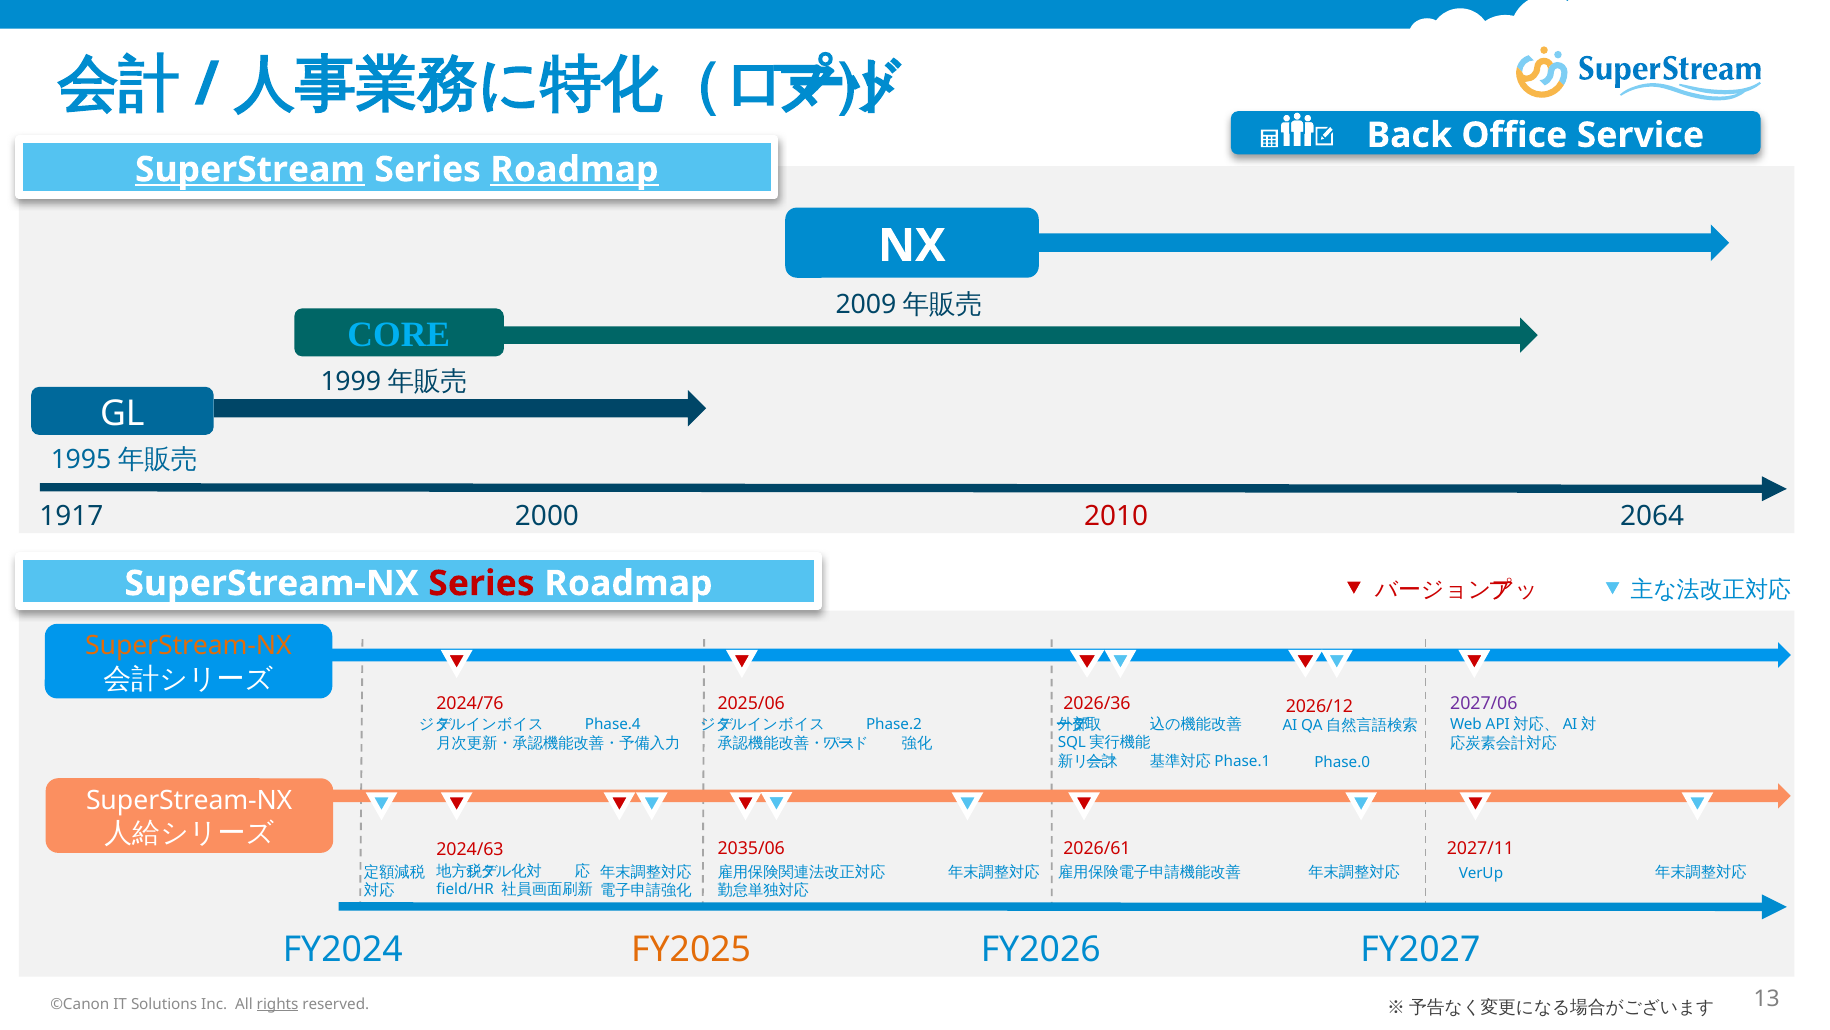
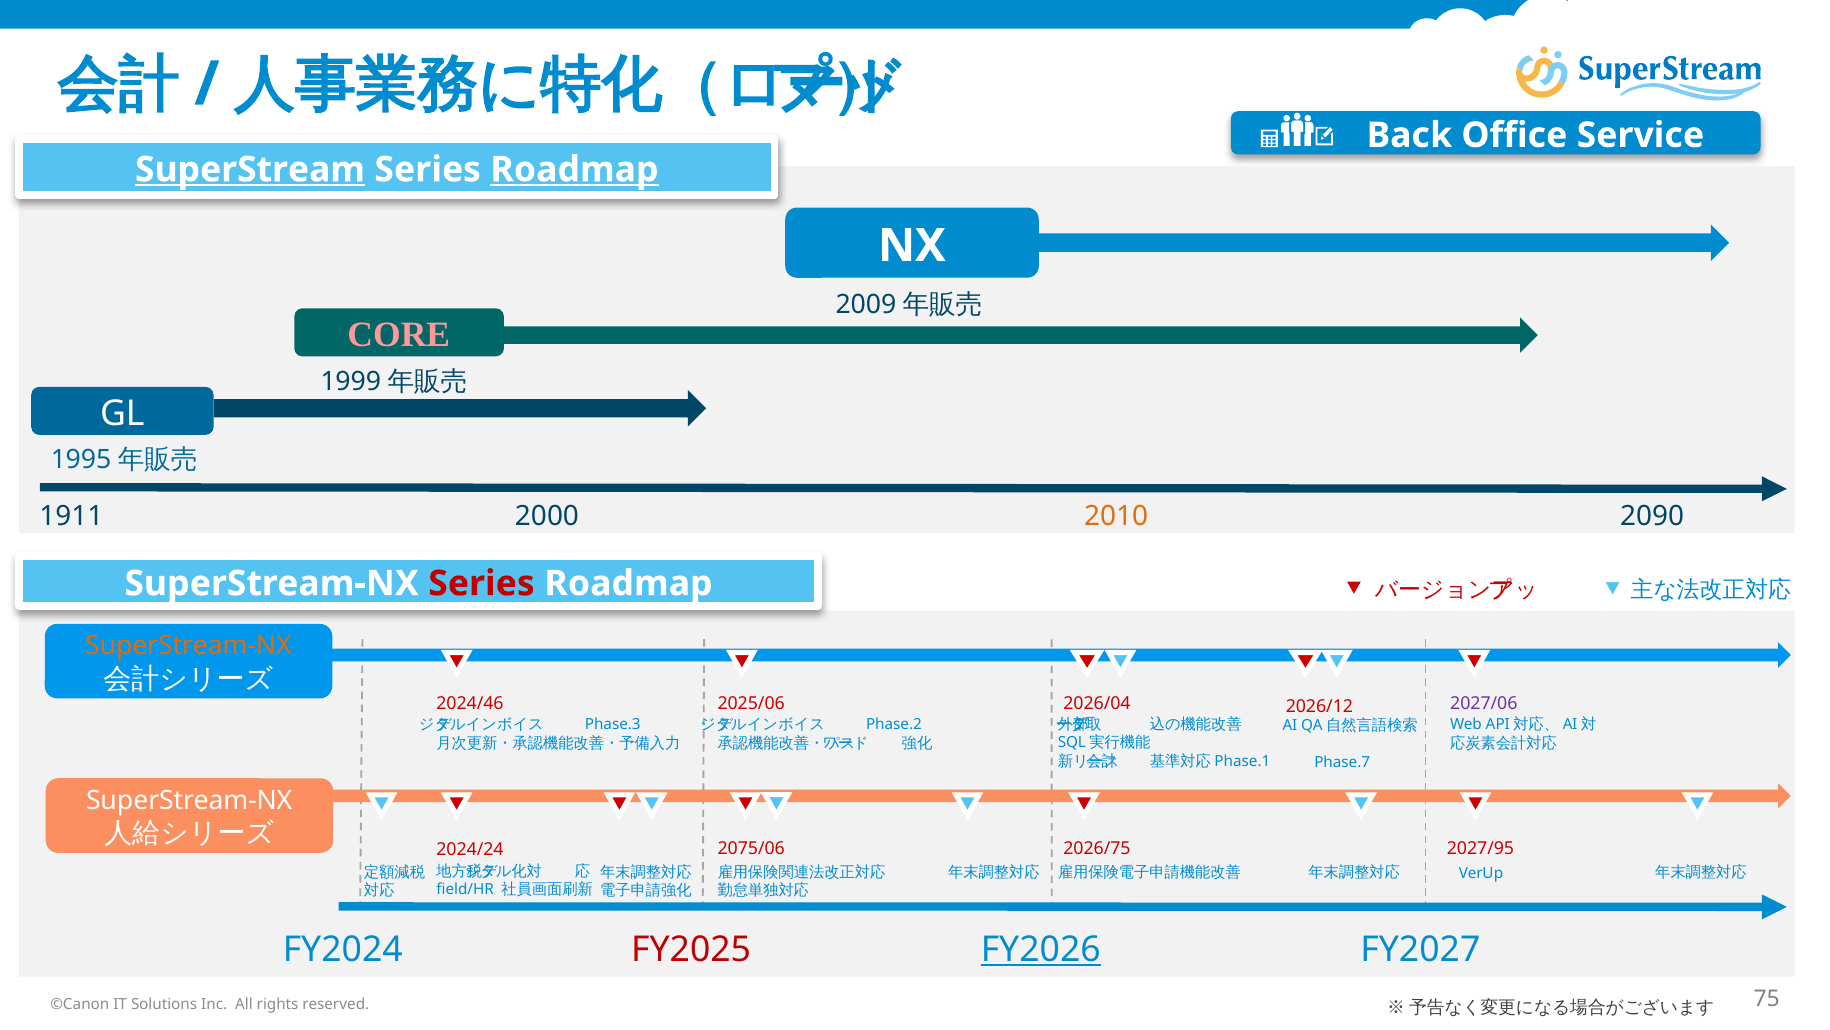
CORE colour: light blue -> pink
1917: 1917 -> 1911
2010 colour: red -> orange
2064: 2064 -> 2090
2024/76: 2024/76 -> 2024/46
2026/36: 2026/36 -> 2026/04
Phase.4: Phase.4 -> Phase.3
Phase.0: Phase.0 -> Phase.7
2027/11: 2027/11 -> 2027/95
2035/06: 2035/06 -> 2075/06
2026/61: 2026/61 -> 2026/75
2024/63: 2024/63 -> 2024/24
FY2025 colour: orange -> red
FY2026 underline: none -> present
rights underline: present -> none
13: 13 -> 75
